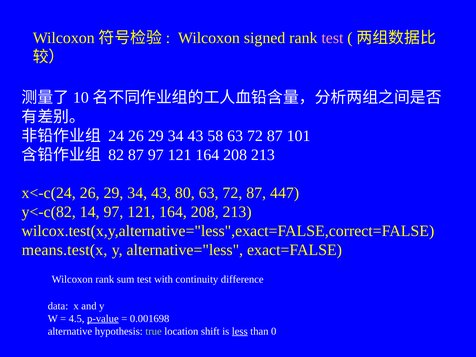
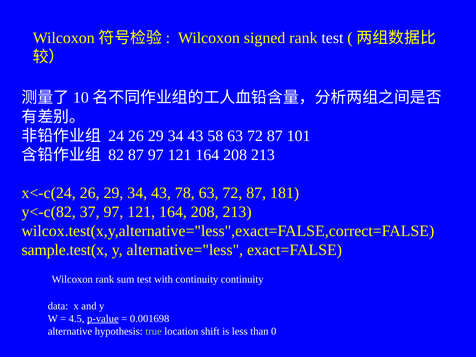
test at (332, 38) colour: pink -> white
80: 80 -> 78
447: 447 -> 181
14: 14 -> 37
means.test(x: means.test(x -> sample.test(x
continuity difference: difference -> continuity
less underline: present -> none
